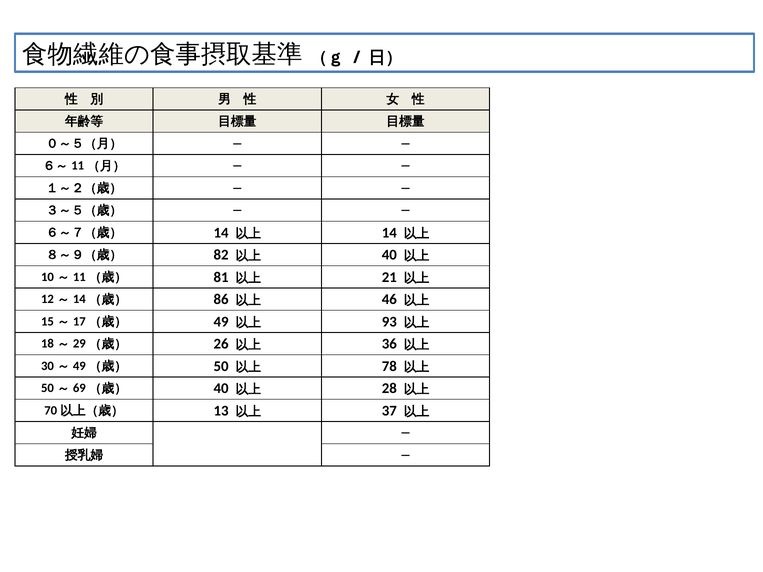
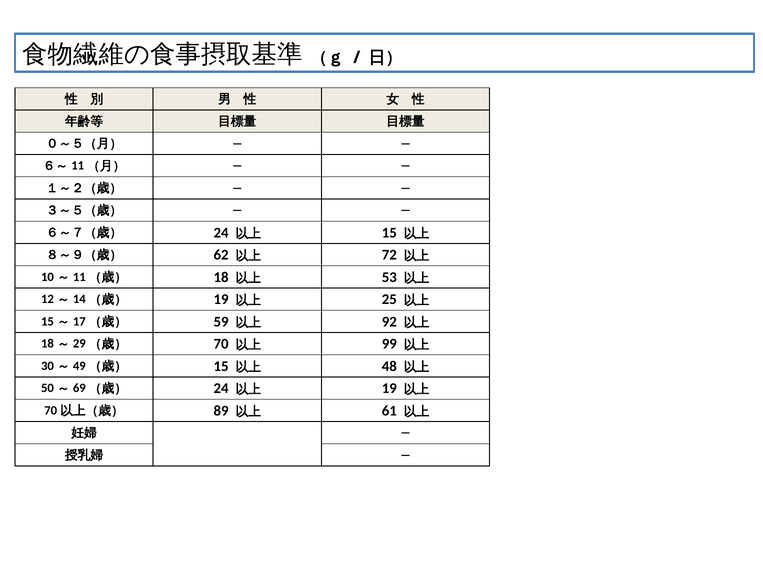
14 at (221, 233): 14 -> 24
14 at (389, 233): 14 -> 15
82: 82 -> 62
40 at (389, 255): 40 -> 72
81: 81 -> 18
21: 21 -> 53
86 at (221, 299): 86 -> 19
46: 46 -> 25
49: 49 -> 59
93: 93 -> 92
26: 26 -> 70
36: 36 -> 99
50 at (221, 366): 50 -> 15
78: 78 -> 48
40 at (221, 389): 40 -> 24
28 at (389, 389): 28 -> 19
13: 13 -> 89
37: 37 -> 61
